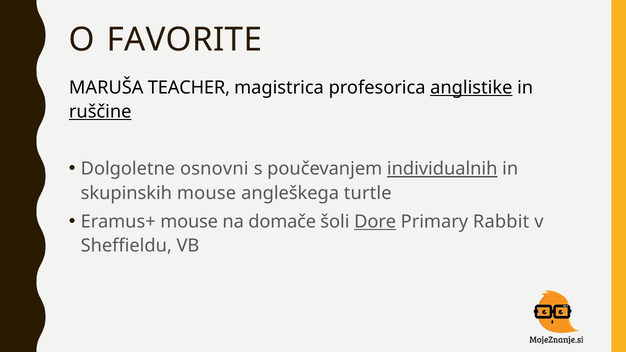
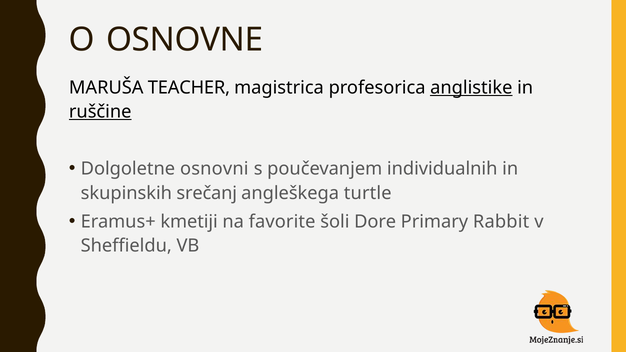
FAVORITE: FAVORITE -> OSNOVNE
individualnih underline: present -> none
skupinskih mouse: mouse -> srečanj
Eramus+ mouse: mouse -> kmetiji
domače: domače -> favorite
Dore underline: present -> none
